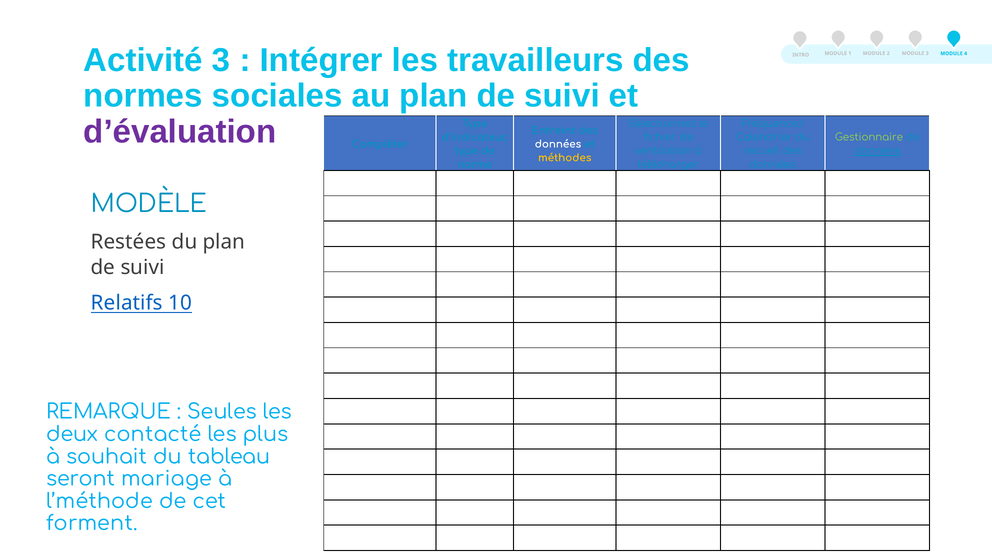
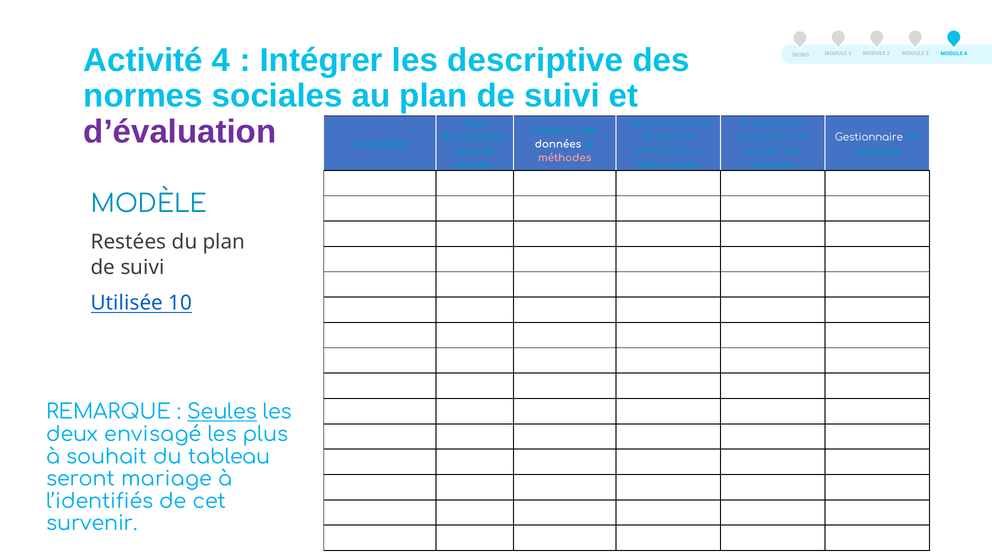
Activité 3: 3 -> 4
travailleurs: travailleurs -> descriptive
Gestionnaire colour: light green -> white
méthodes colour: yellow -> pink
Relatifs: Relatifs -> Utilisée
Seules underline: none -> present
contacté: contacté -> envisagé
l’méthode: l’méthode -> l’identifiés
forment: forment -> survenir
